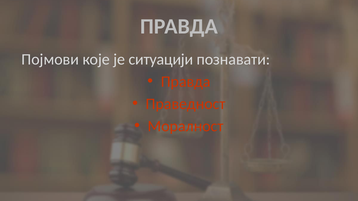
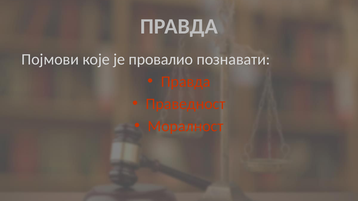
ситуацији: ситуацији -> провалио
